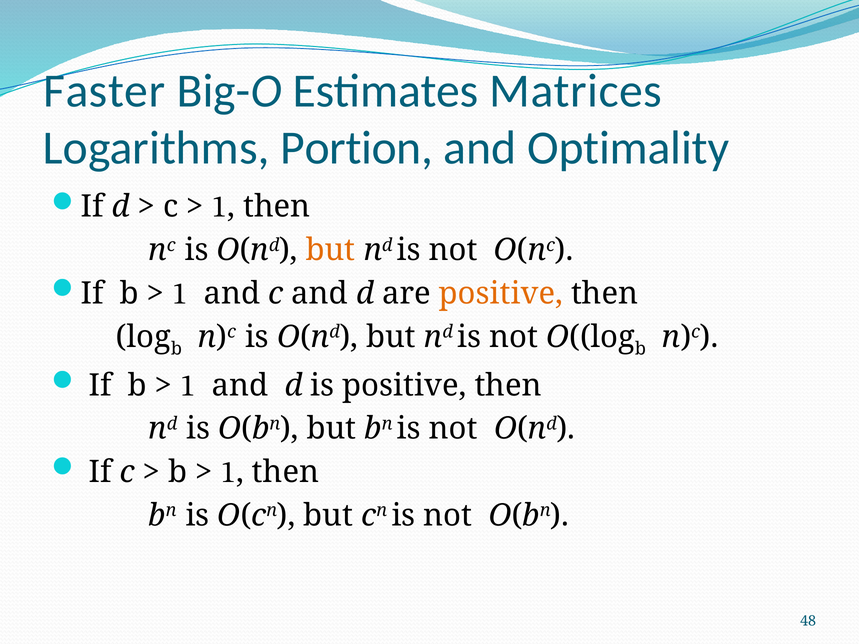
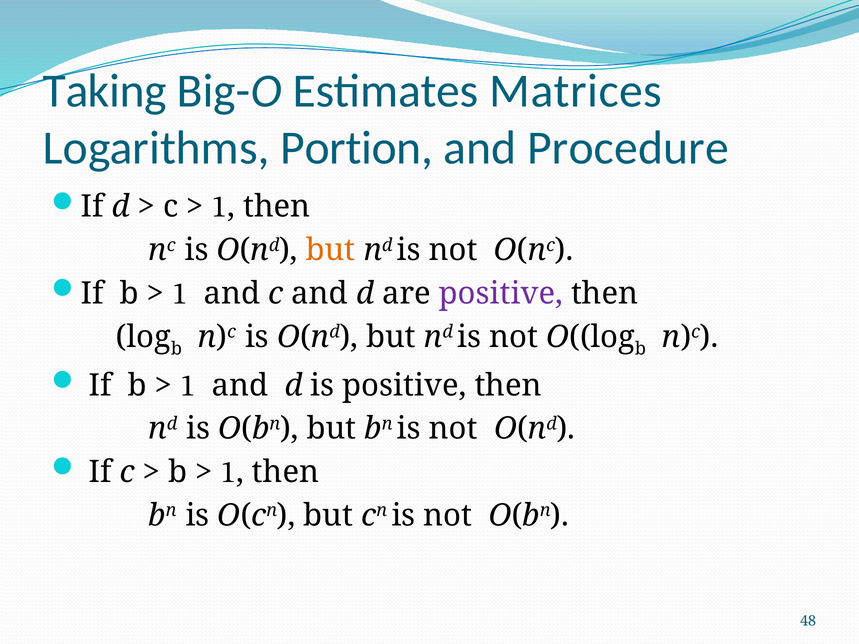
Faster: Faster -> Taking
Optimality: Optimality -> Procedure
positive at (501, 294) colour: orange -> purple
